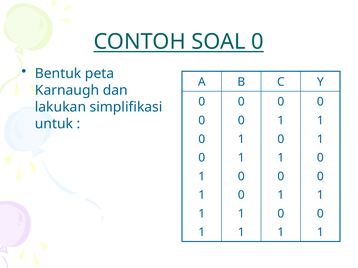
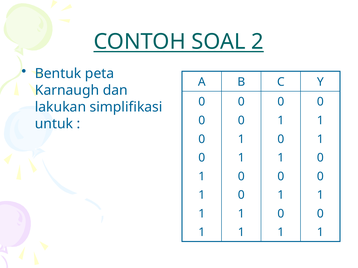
SOAL 0: 0 -> 2
